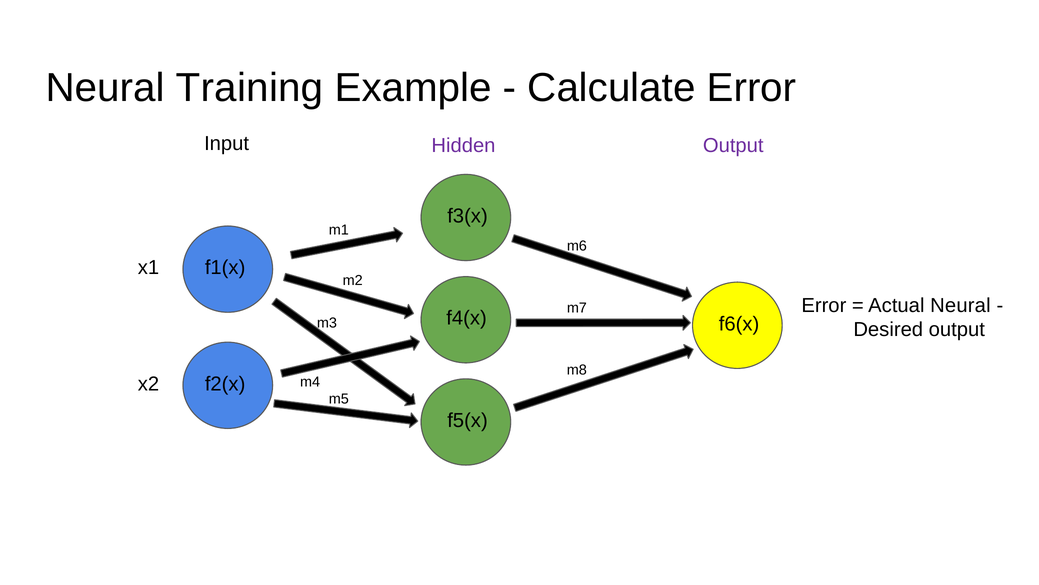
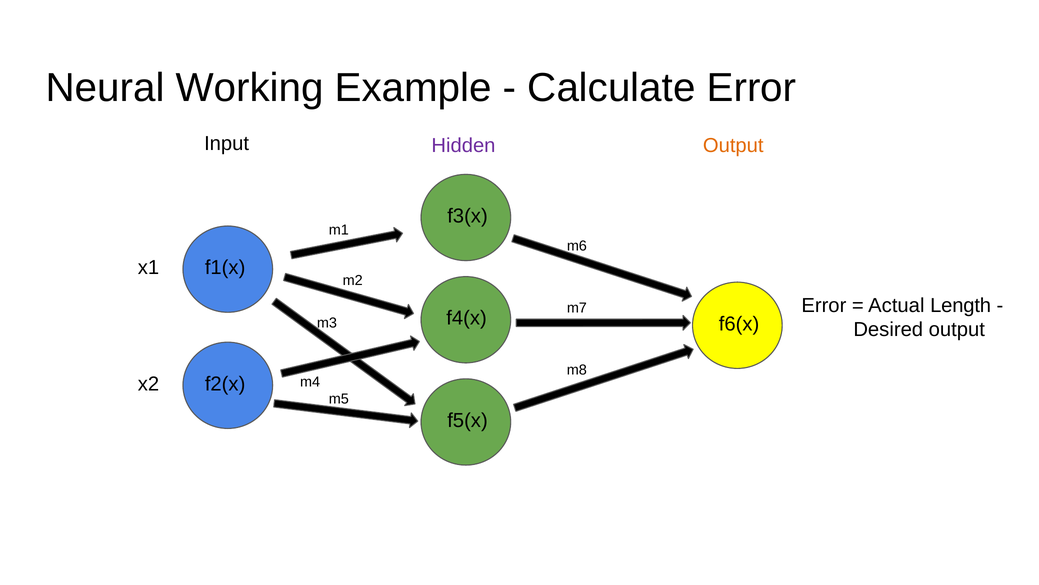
Training: Training -> Working
Output at (733, 145) colour: purple -> orange
Actual Neural: Neural -> Length
